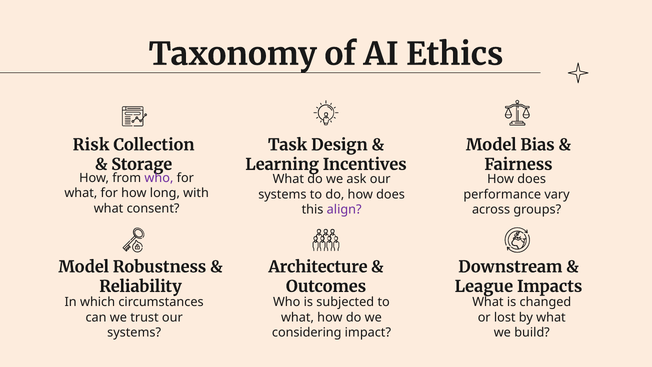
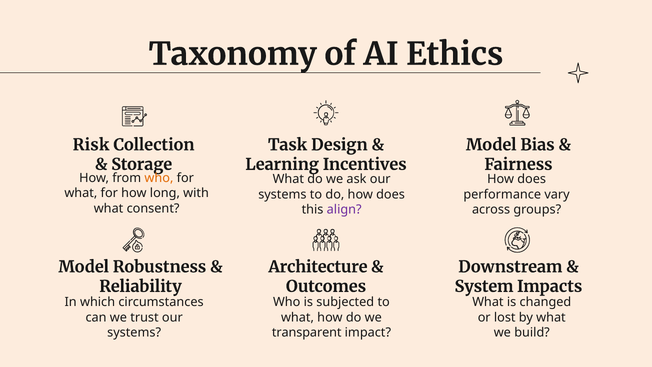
who at (159, 178) colour: purple -> orange
League: League -> System
considering: considering -> transparent
